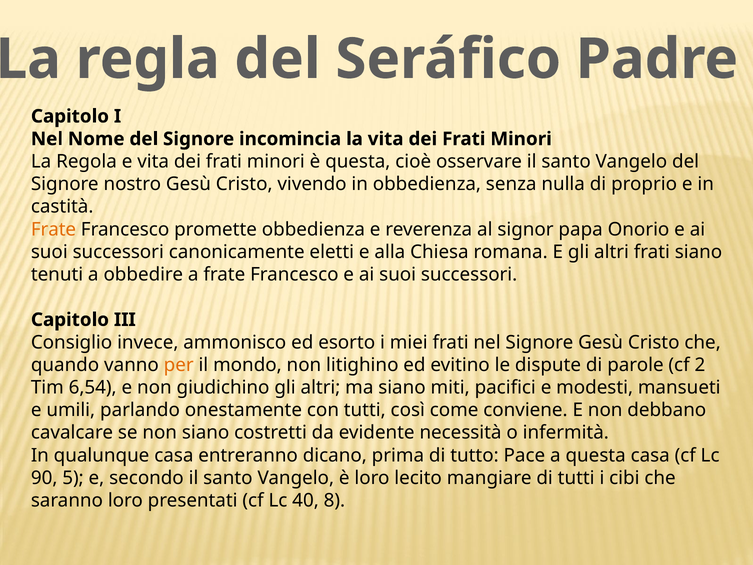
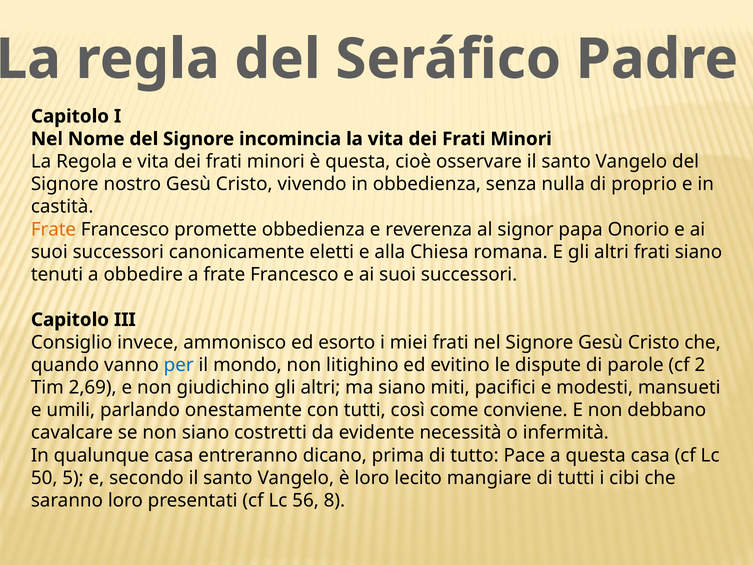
per colour: orange -> blue
6,54: 6,54 -> 2,69
90: 90 -> 50
40: 40 -> 56
